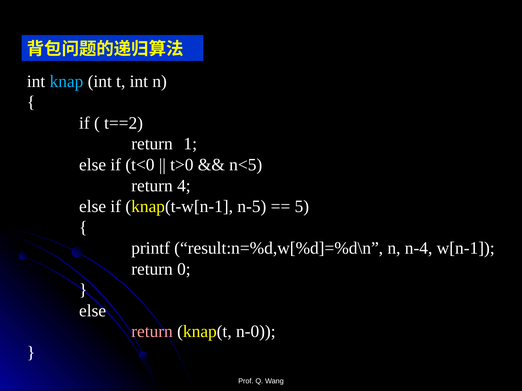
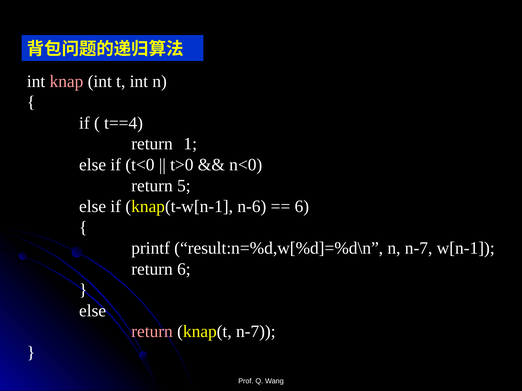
knap colour: light blue -> pink
t==2: t==2 -> t==4
n<5: n<5 -> n<0
4: 4 -> 5
n-5: n-5 -> n-6
5 at (302, 207): 5 -> 6
n n-4: n-4 -> n-7
return 0: 0 -> 6
knap(t n-0: n-0 -> n-7
